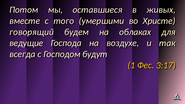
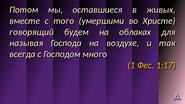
ведущие: ведущие -> называя
будут: будут -> много
3:17: 3:17 -> 1:17
